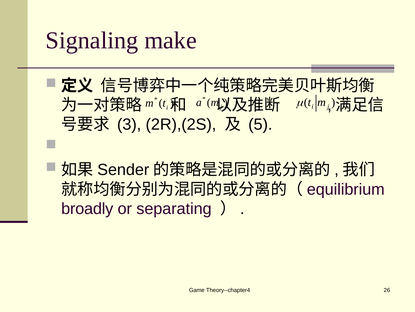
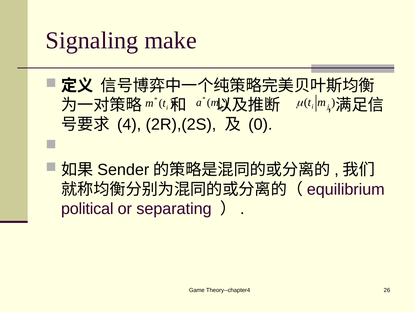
3: 3 -> 4
5: 5 -> 0
broadly: broadly -> political
